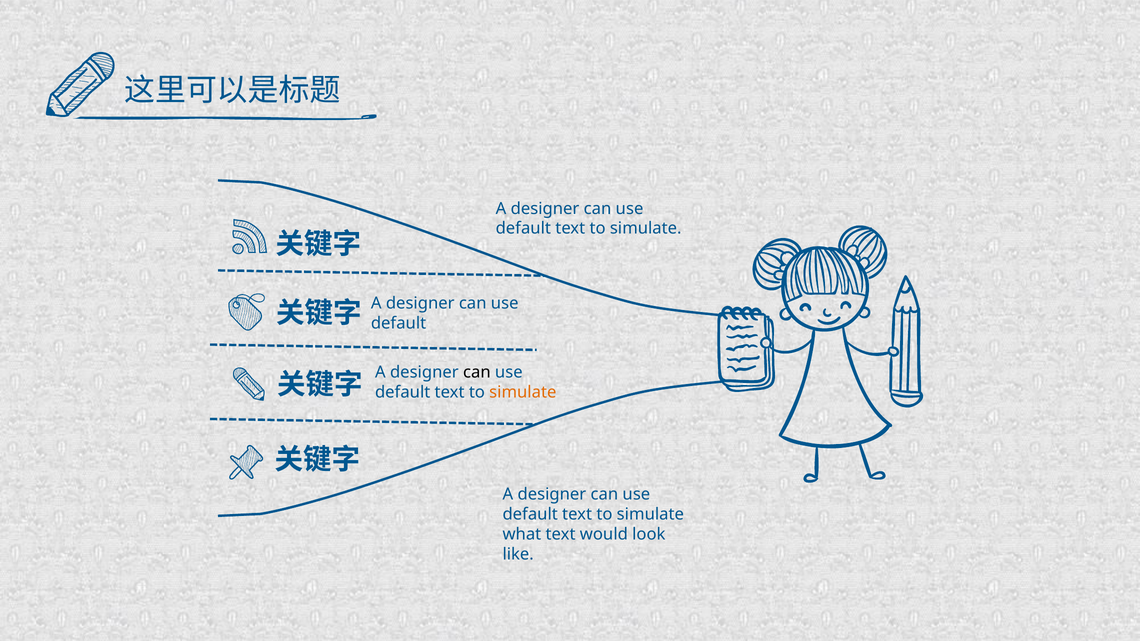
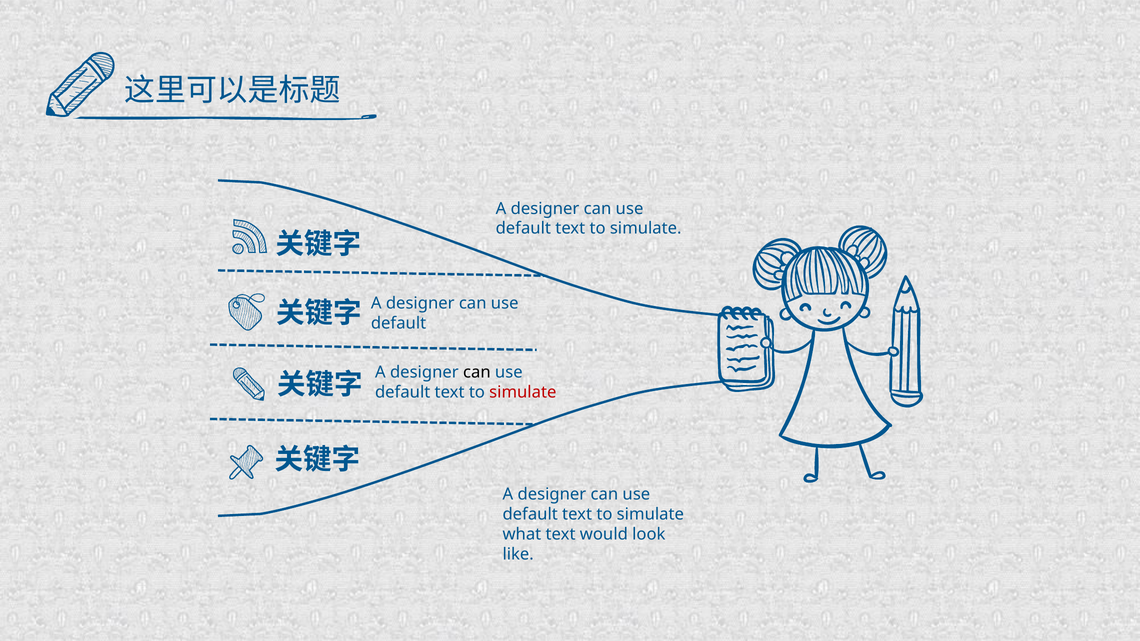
simulate at (523, 392) colour: orange -> red
